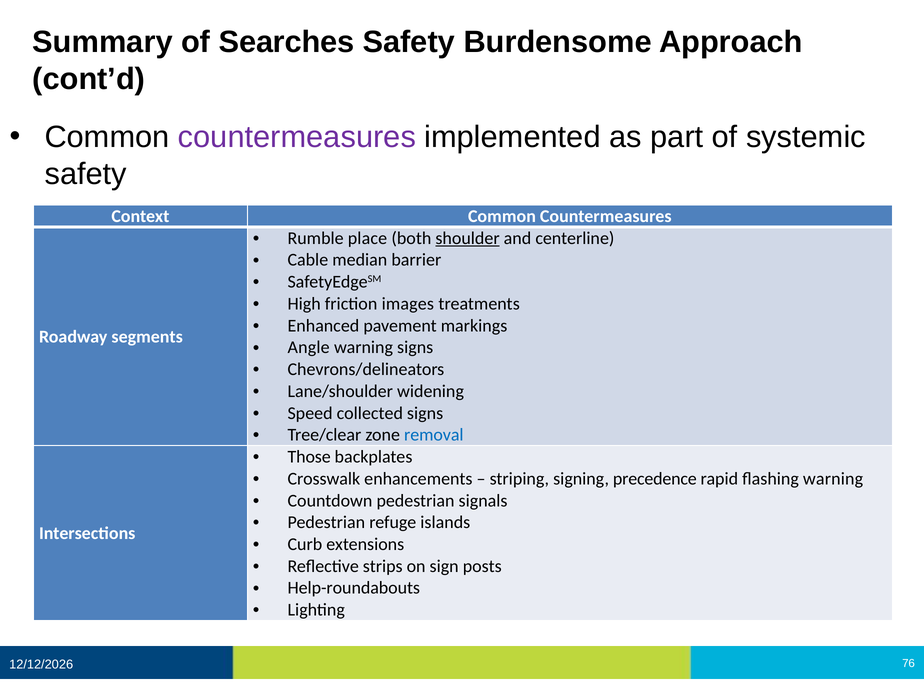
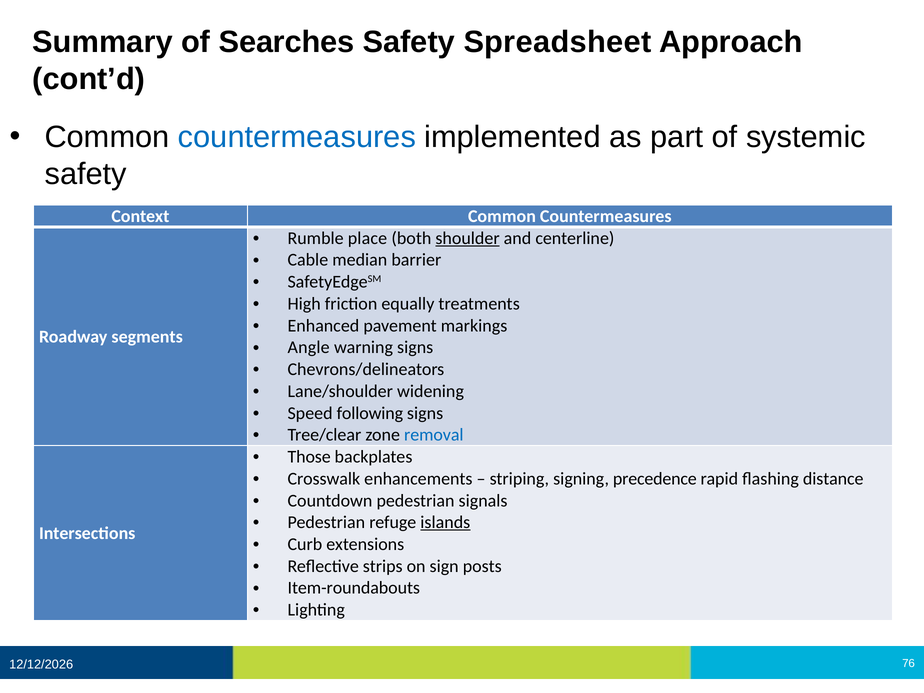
Burdensome: Burdensome -> Spreadsheet
countermeasures at (297, 137) colour: purple -> blue
images: images -> equally
collected: collected -> following
flashing warning: warning -> distance
islands underline: none -> present
Help-roundabouts: Help-roundabouts -> Item-roundabouts
